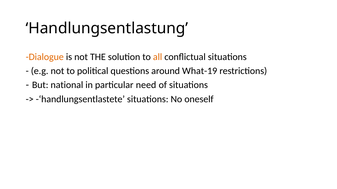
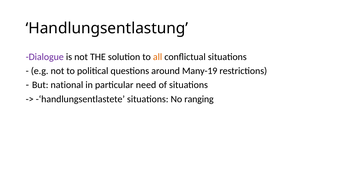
Dialogue colour: orange -> purple
What-19: What-19 -> Many-19
oneself: oneself -> ranging
